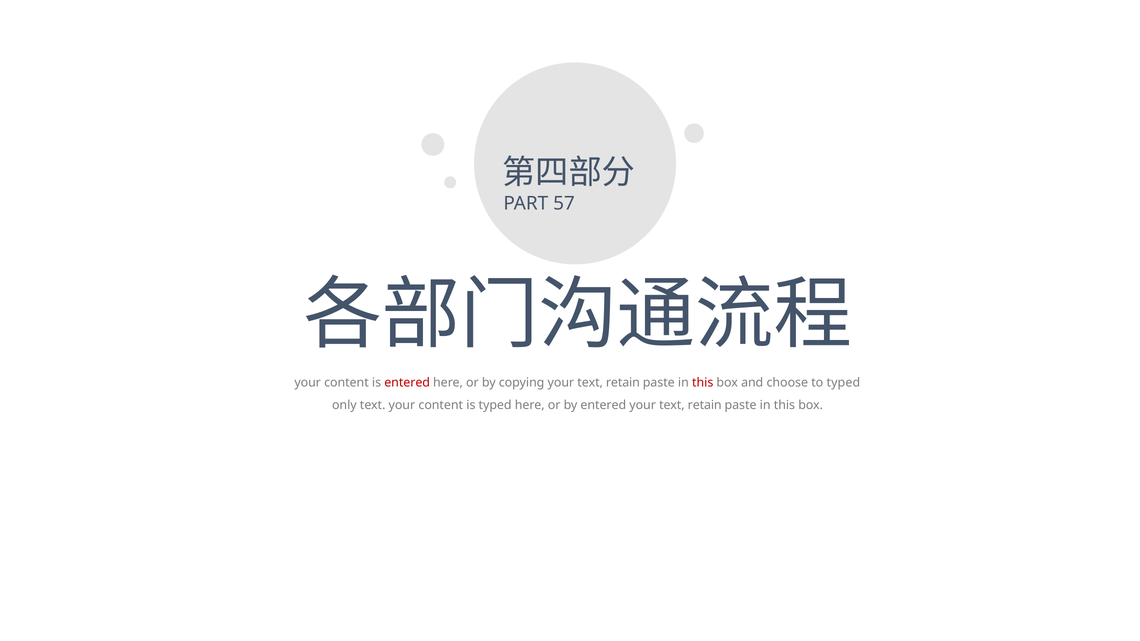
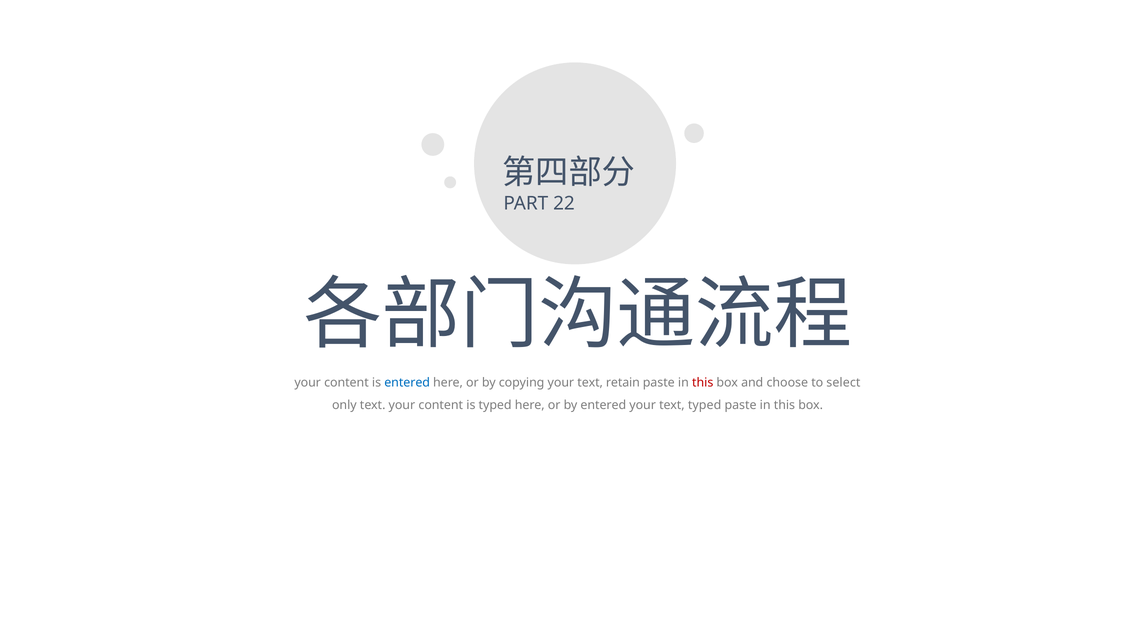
57: 57 -> 22
entered at (407, 383) colour: red -> blue
to typed: typed -> select
retain at (705, 405): retain -> typed
